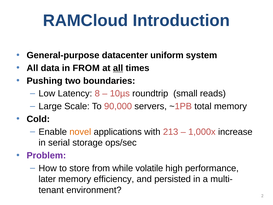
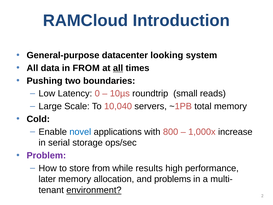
uniform: uniform -> looking
8: 8 -> 0
90,000: 90,000 -> 10,040
novel colour: orange -> blue
213: 213 -> 800
volatile: volatile -> results
efficiency: efficiency -> allocation
persisted: persisted -> problems
environment underline: none -> present
